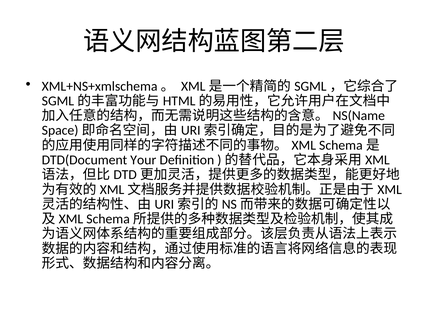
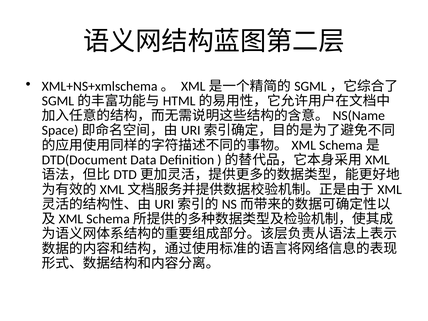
Your: Your -> Data
